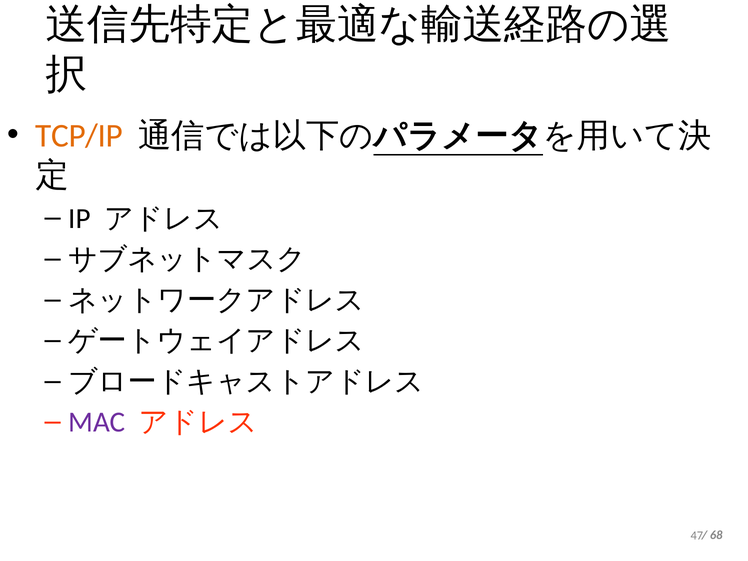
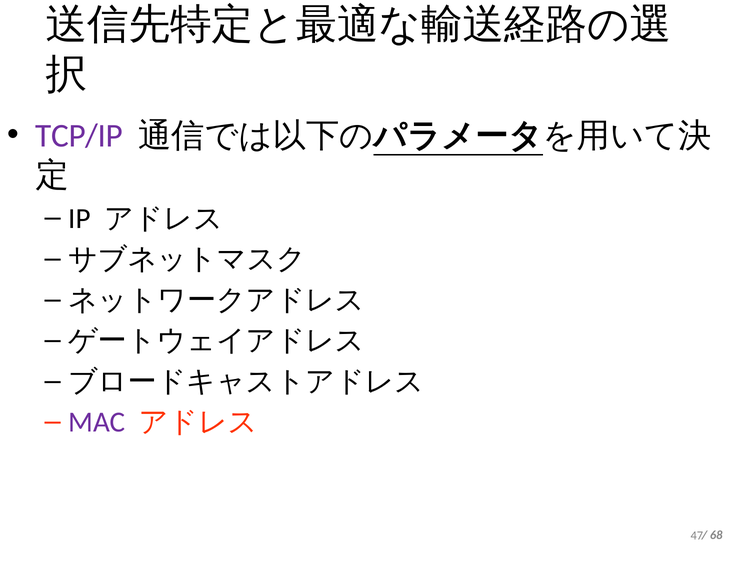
TCP/IP colour: orange -> purple
